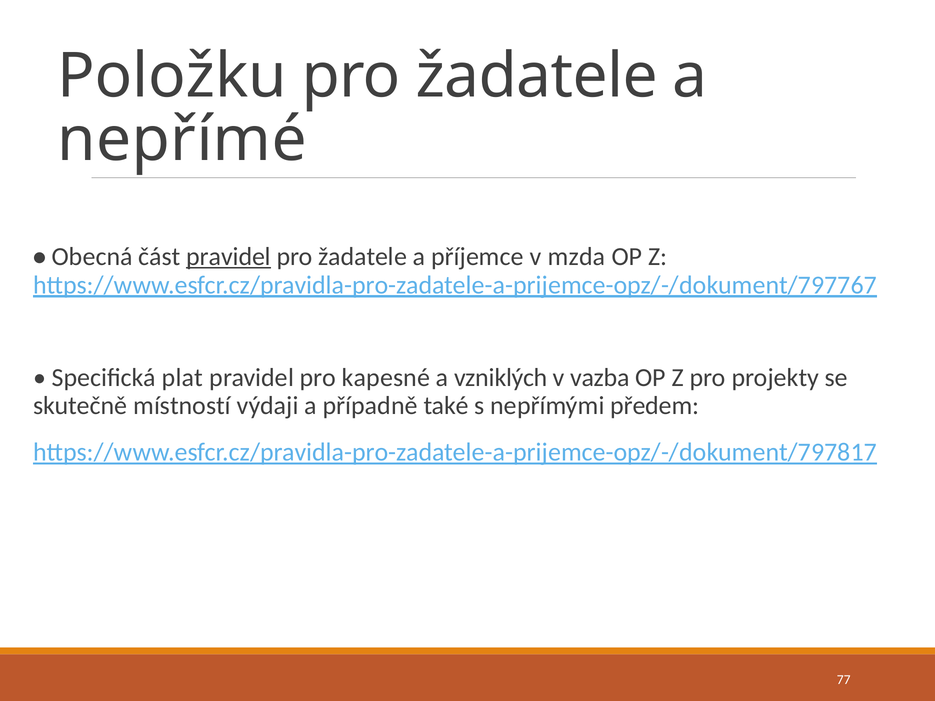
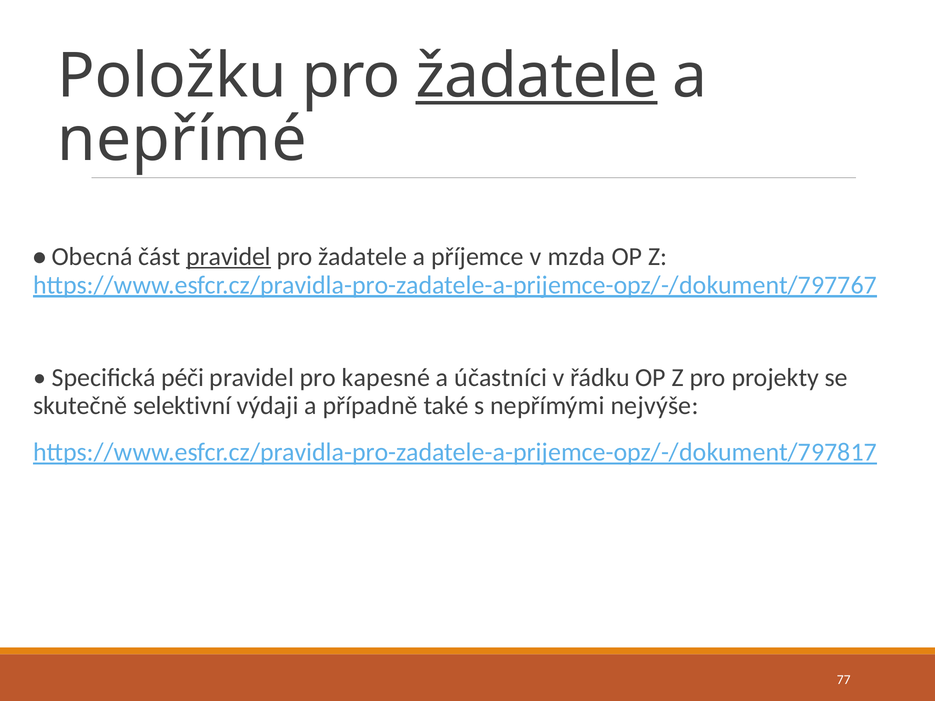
žadatele at (537, 76) underline: none -> present
plat: plat -> péči
vzniklých: vzniklých -> účastníci
vazba: vazba -> řádku
místností: místností -> selektivní
předem: předem -> nejvýše
